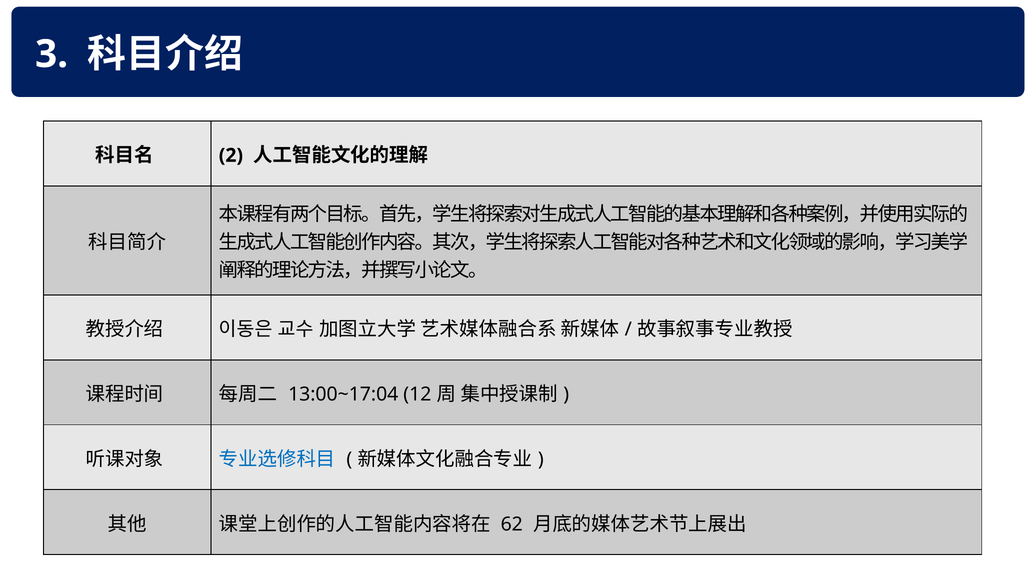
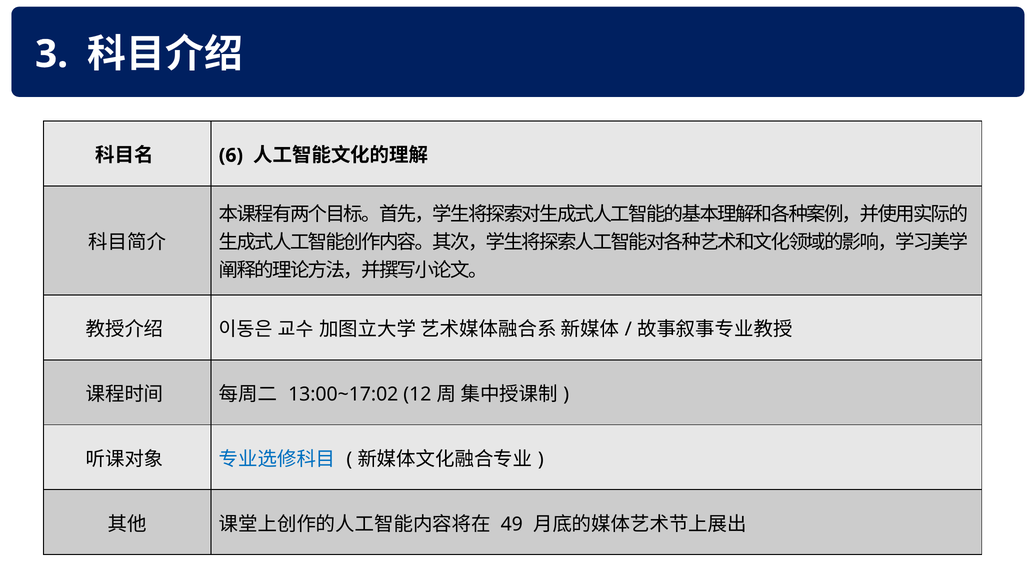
2: 2 -> 6
13:00~17:04: 13:00~17:04 -> 13:00~17:02
62: 62 -> 49
